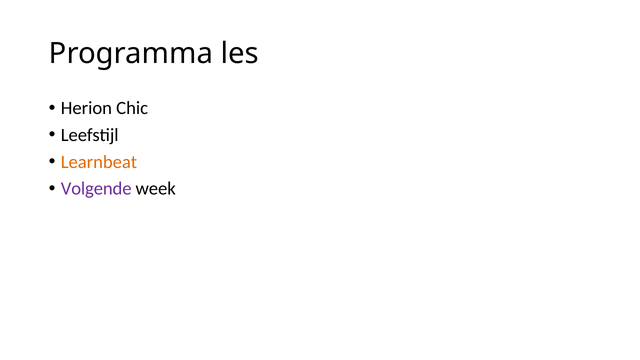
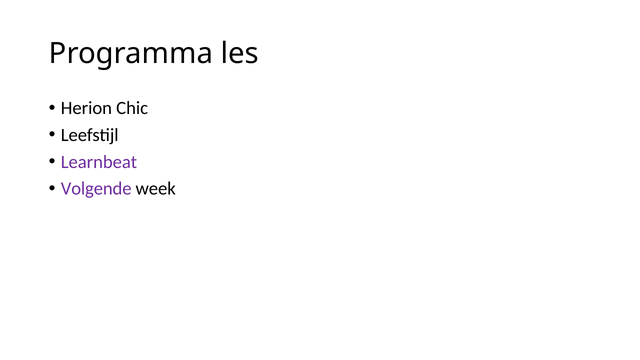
Learnbeat colour: orange -> purple
